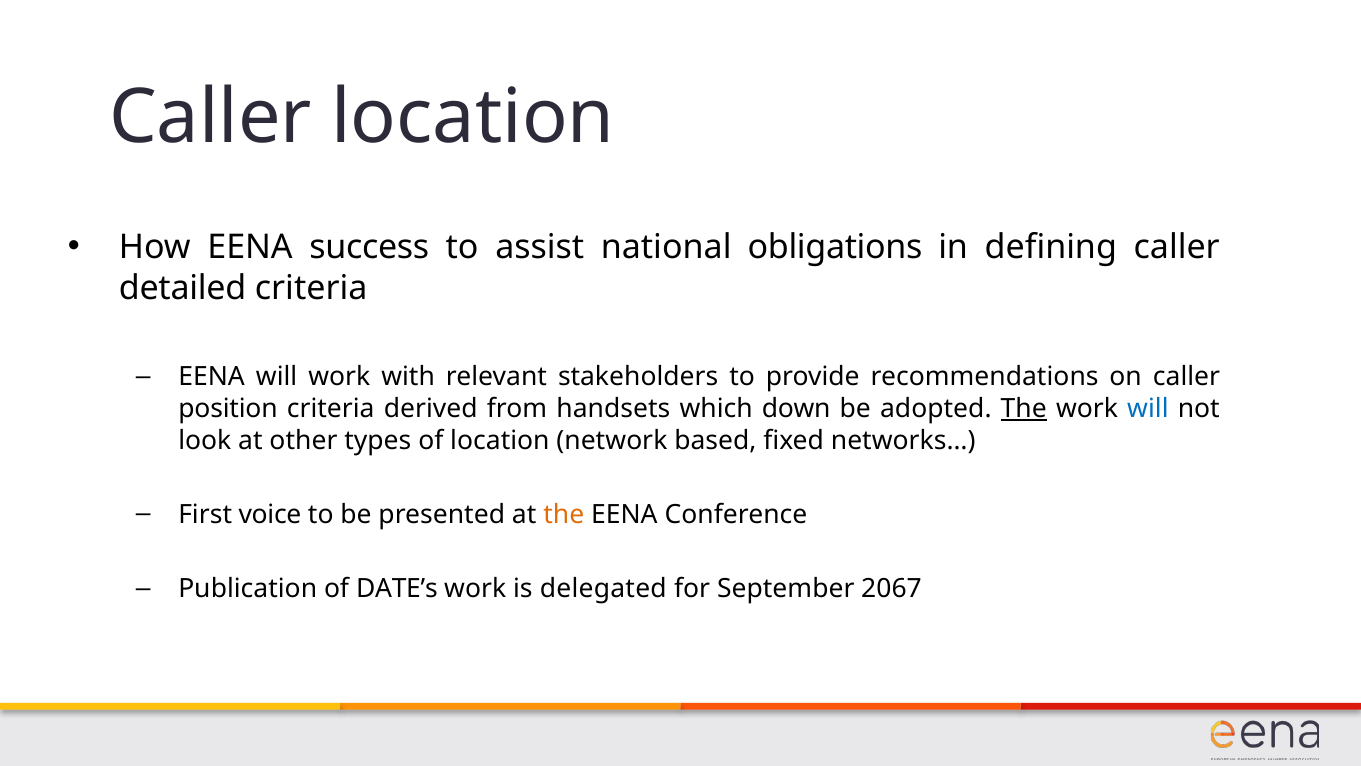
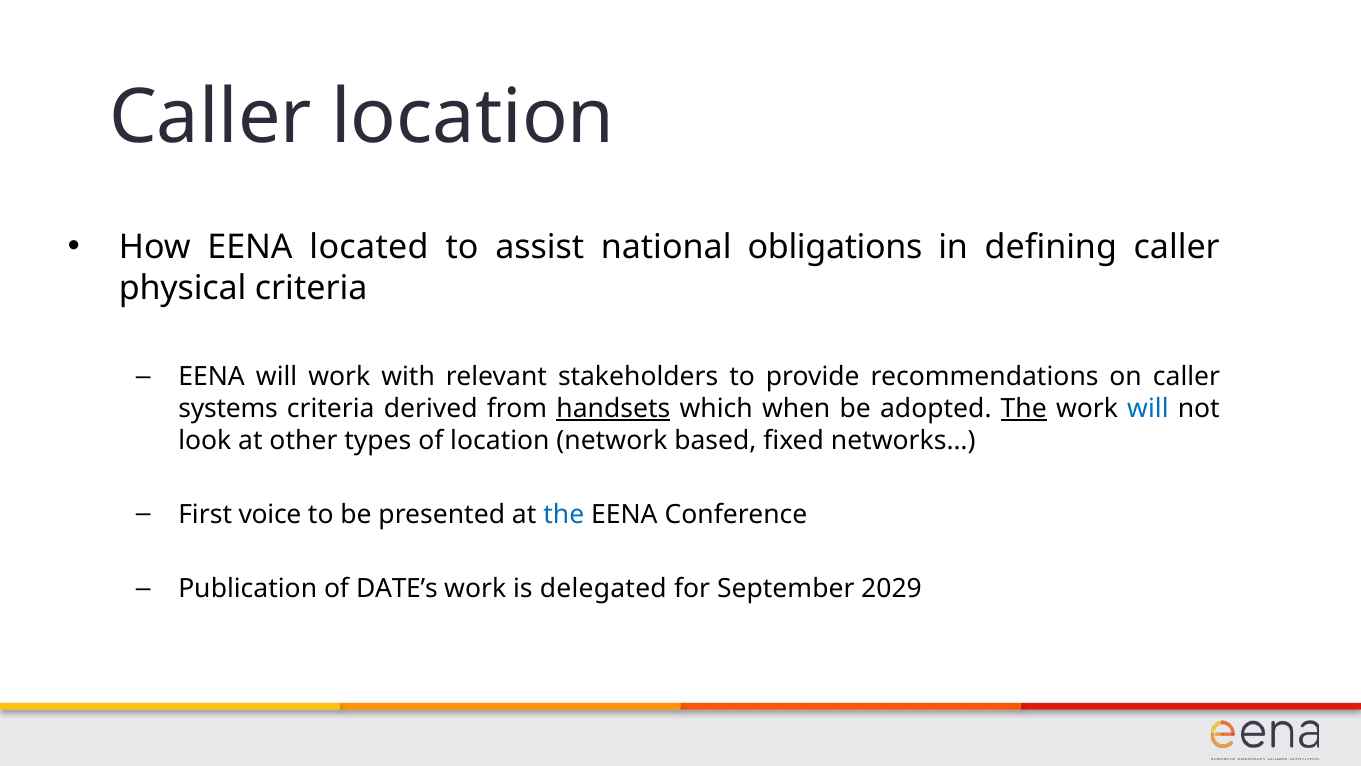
success: success -> located
detailed: detailed -> physical
position: position -> systems
handsets underline: none -> present
down: down -> when
the at (564, 514) colour: orange -> blue
2067: 2067 -> 2029
